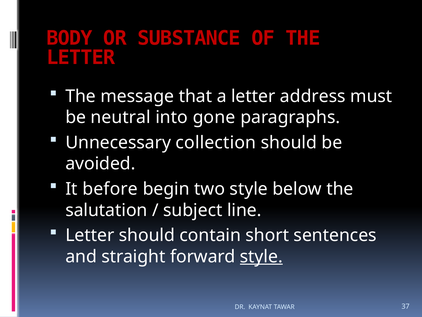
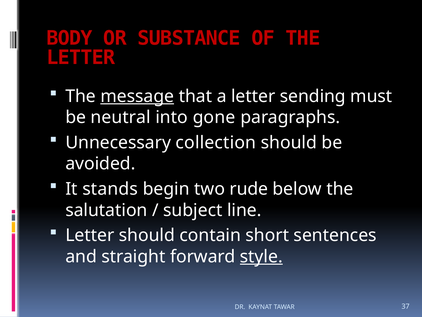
message underline: none -> present
address: address -> sending
before: before -> stands
two style: style -> rude
